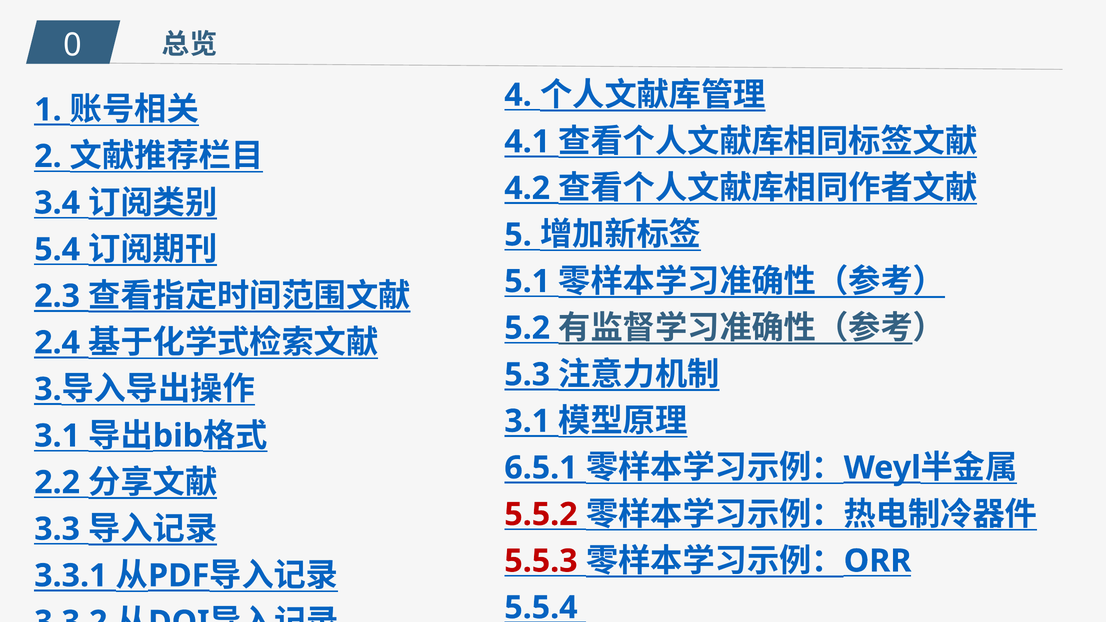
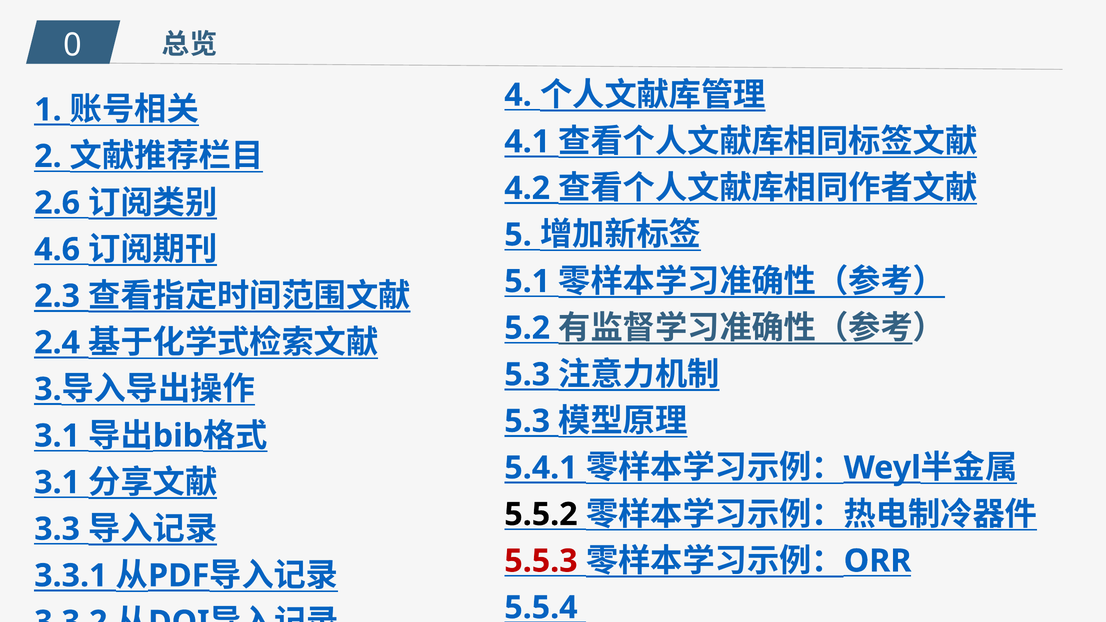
3.4: 3.4 -> 2.6
5.4: 5.4 -> 4.6
3.1 at (527, 421): 3.1 -> 5.3
6.5.1: 6.5.1 -> 5.4.1
2.2 at (57, 483): 2.2 -> 3.1
5.5.2 colour: red -> black
